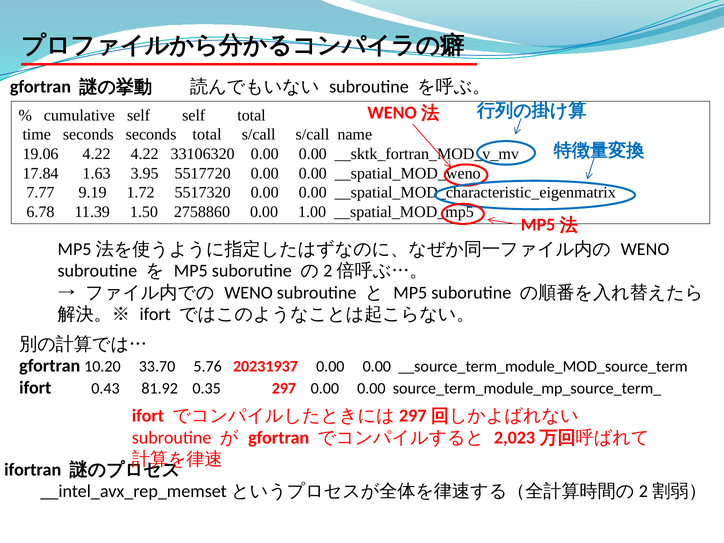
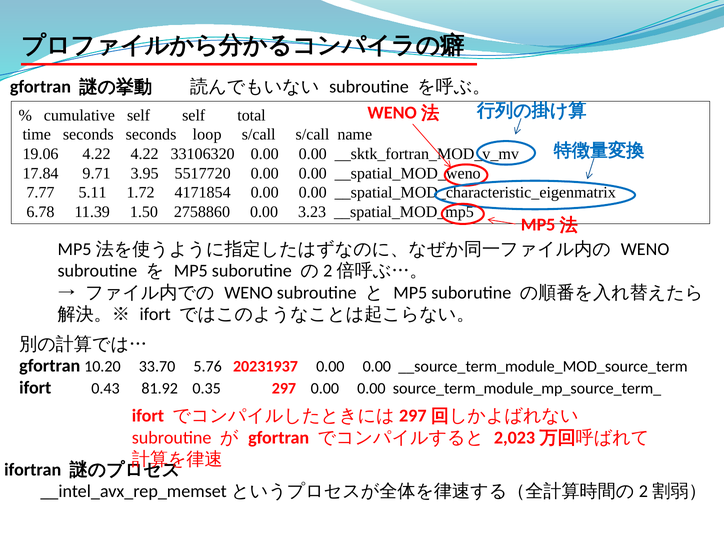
seconds total: total -> loop
1.63: 1.63 -> 9.71
9.19: 9.19 -> 5.11
5517320: 5517320 -> 4171854
1.00: 1.00 -> 3.23
